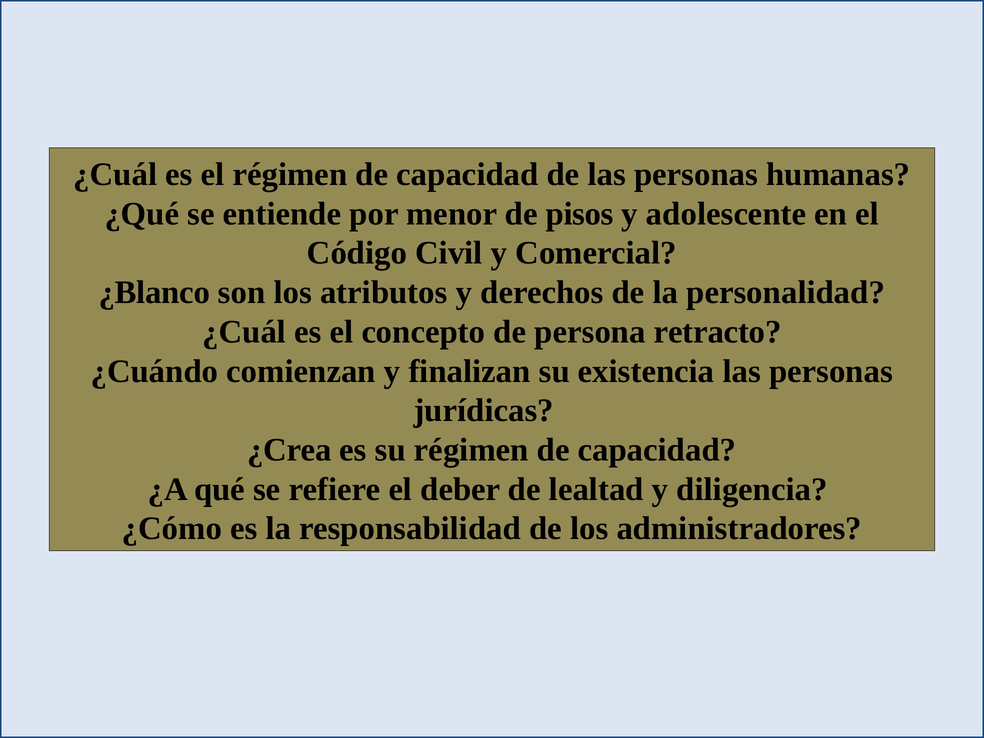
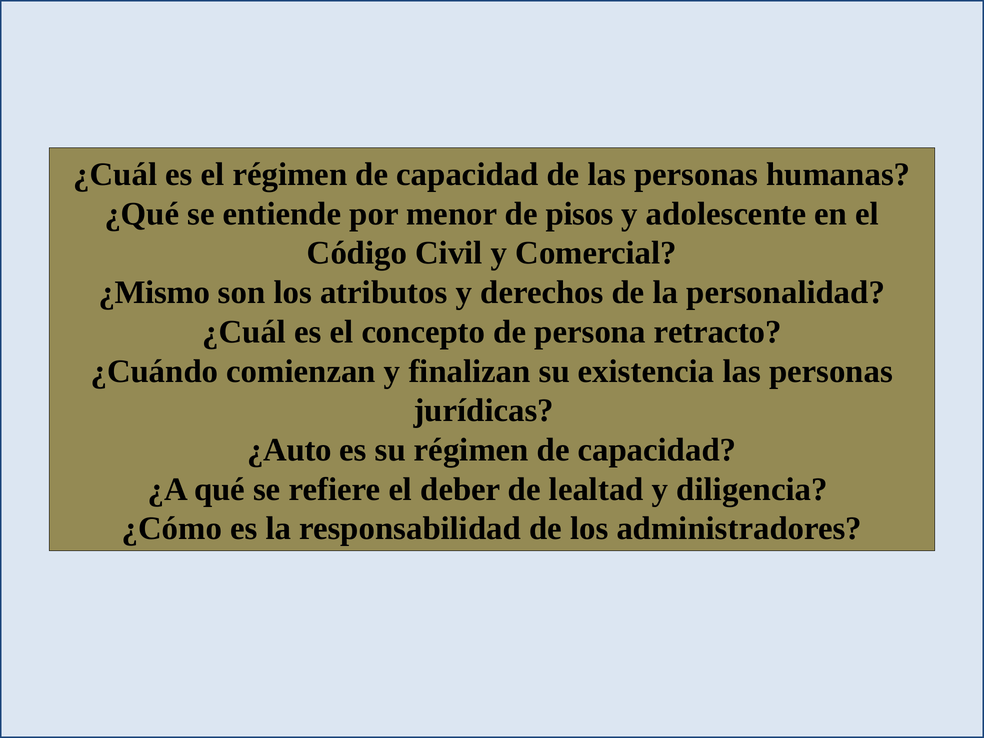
¿Blanco: ¿Blanco -> ¿Mismo
¿Crea: ¿Crea -> ¿Auto
